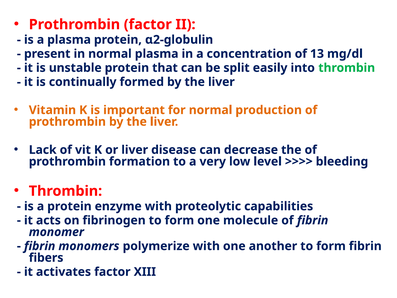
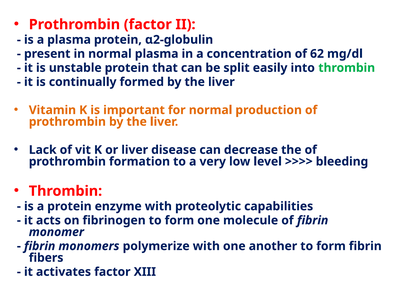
13: 13 -> 62
